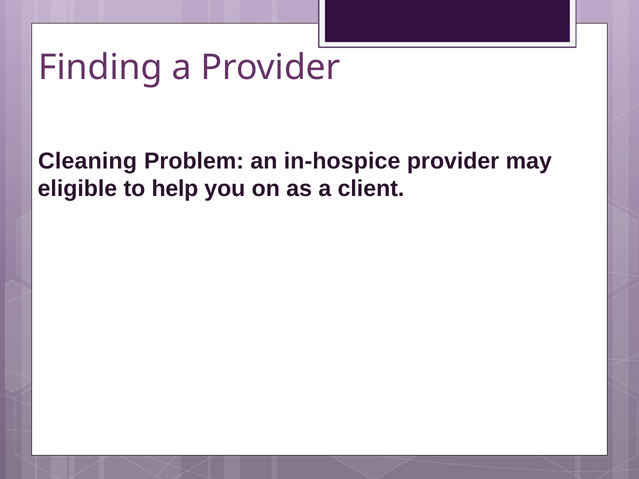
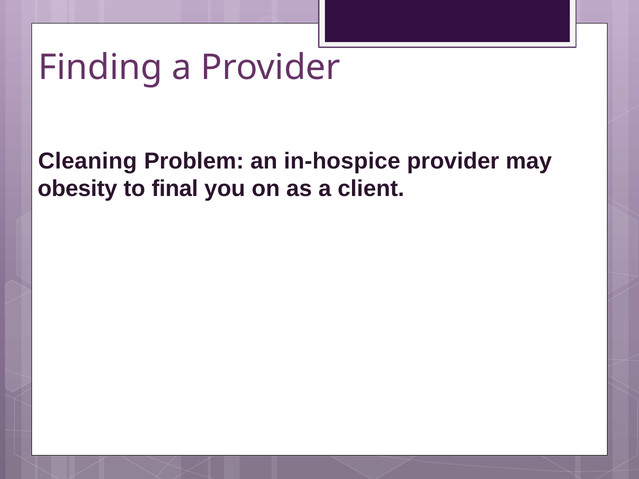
eligible: eligible -> obesity
help: help -> final
